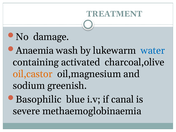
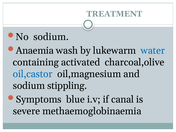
No damage: damage -> sodium
oil,castor colour: orange -> blue
greenish: greenish -> stippling
Basophilic: Basophilic -> Symptoms
